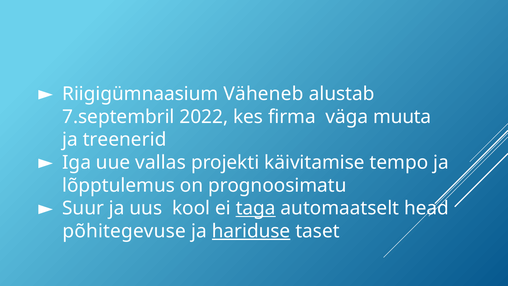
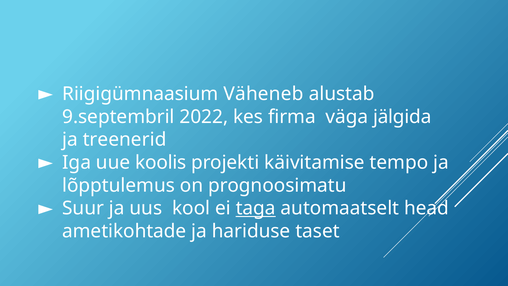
7.septembril: 7.septembril -> 9.septembril
muuta: muuta -> jälgida
vallas: vallas -> koolis
põhitegevuse: põhitegevuse -> ametikohtade
hariduse underline: present -> none
